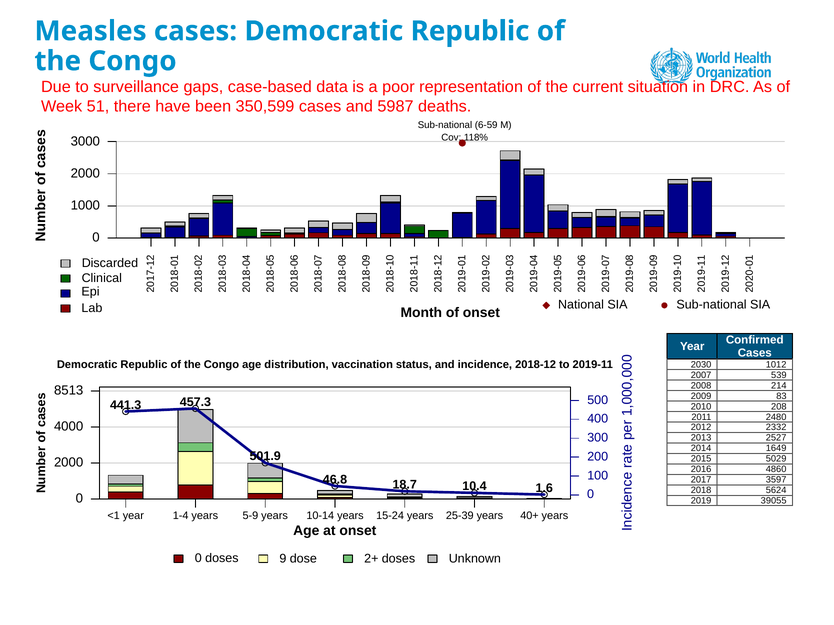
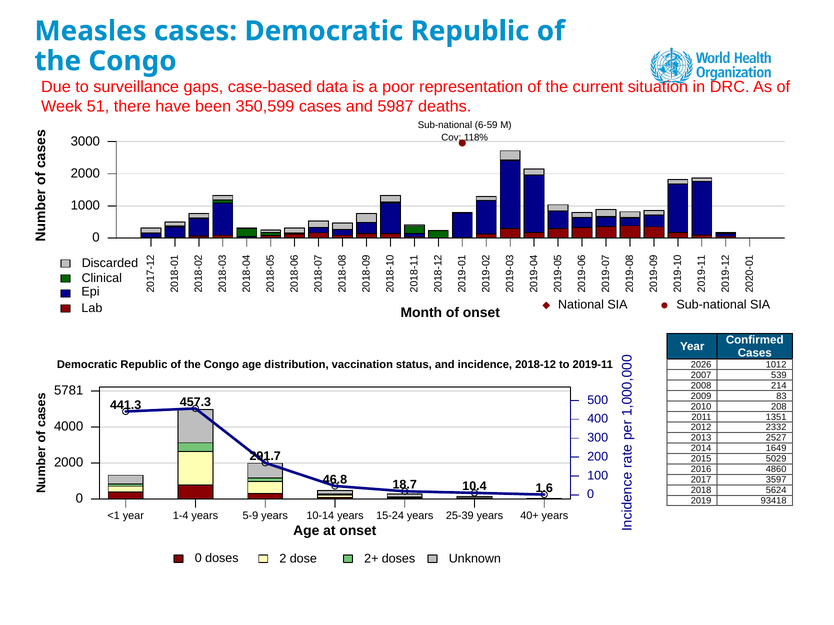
2030: 2030 -> 2026
8513: 8513 -> 5781
2480: 2480 -> 1351
501.9: 501.9 -> 291.7
39055: 39055 -> 93418
doses 9: 9 -> 2
